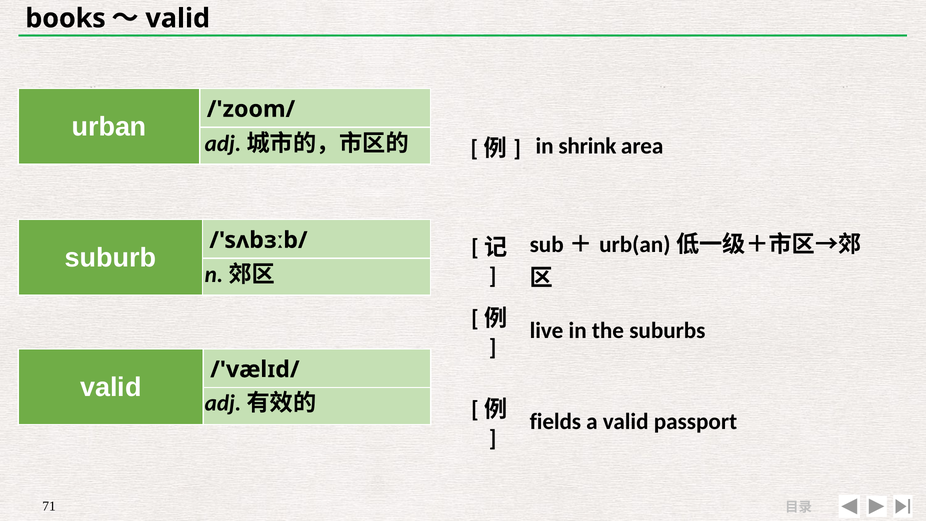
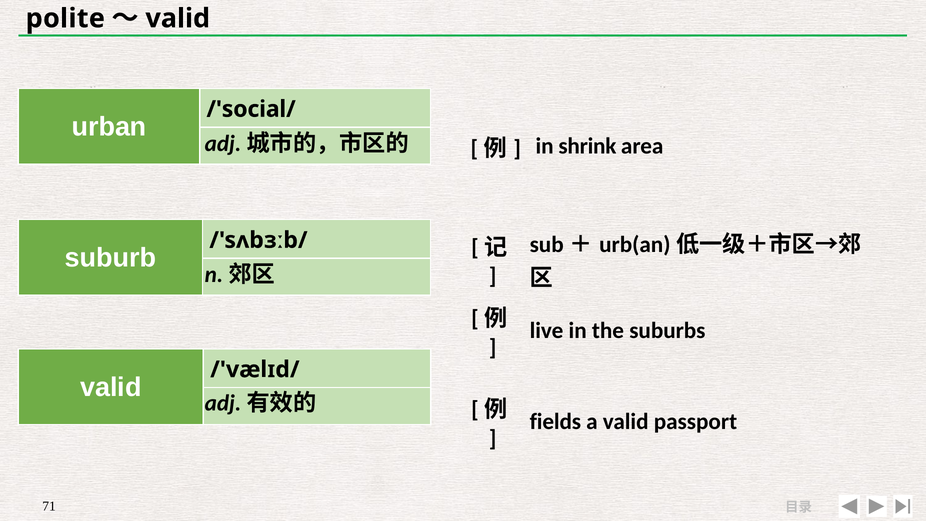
books: books -> polite
/'zoom/: /'zoom/ -> /'social/
